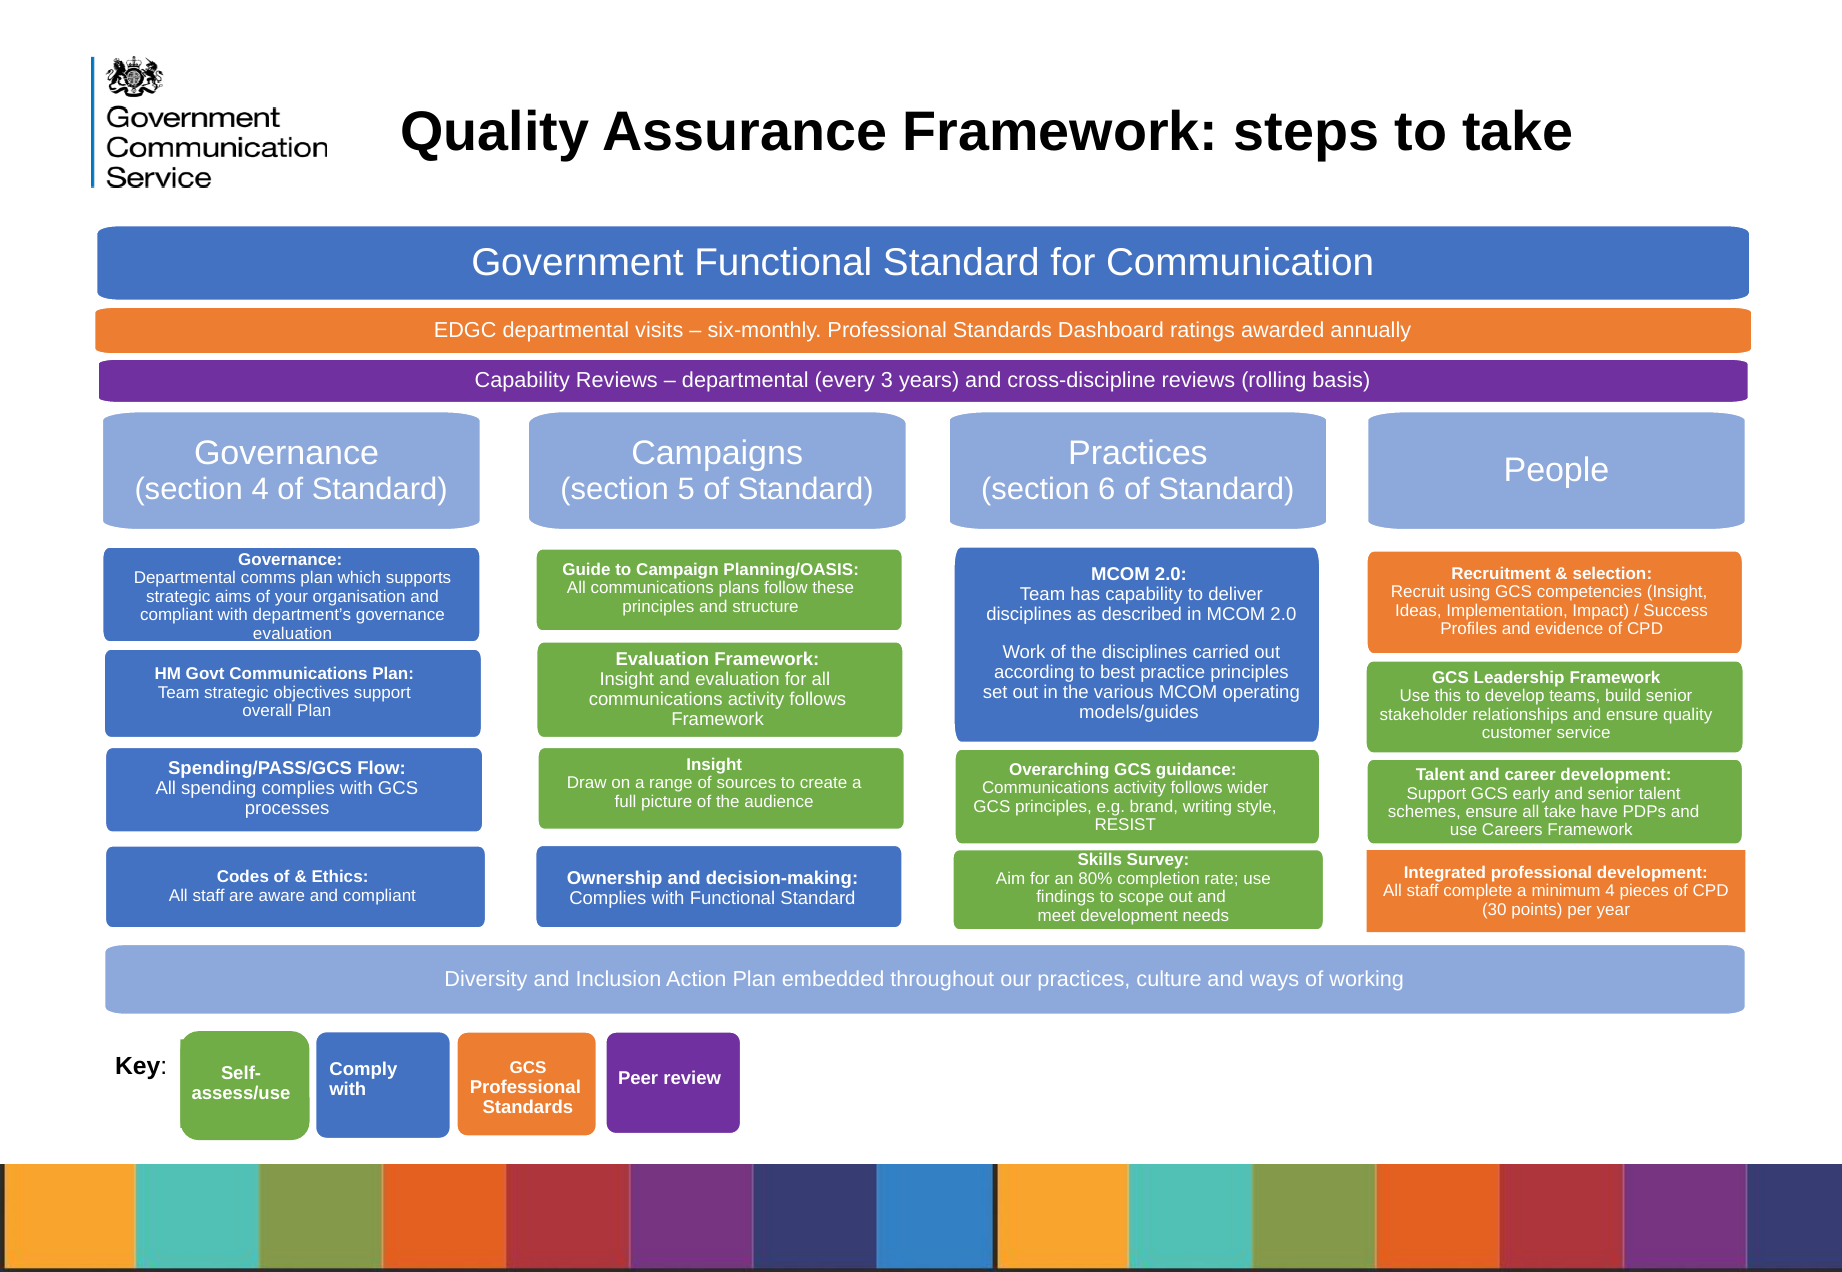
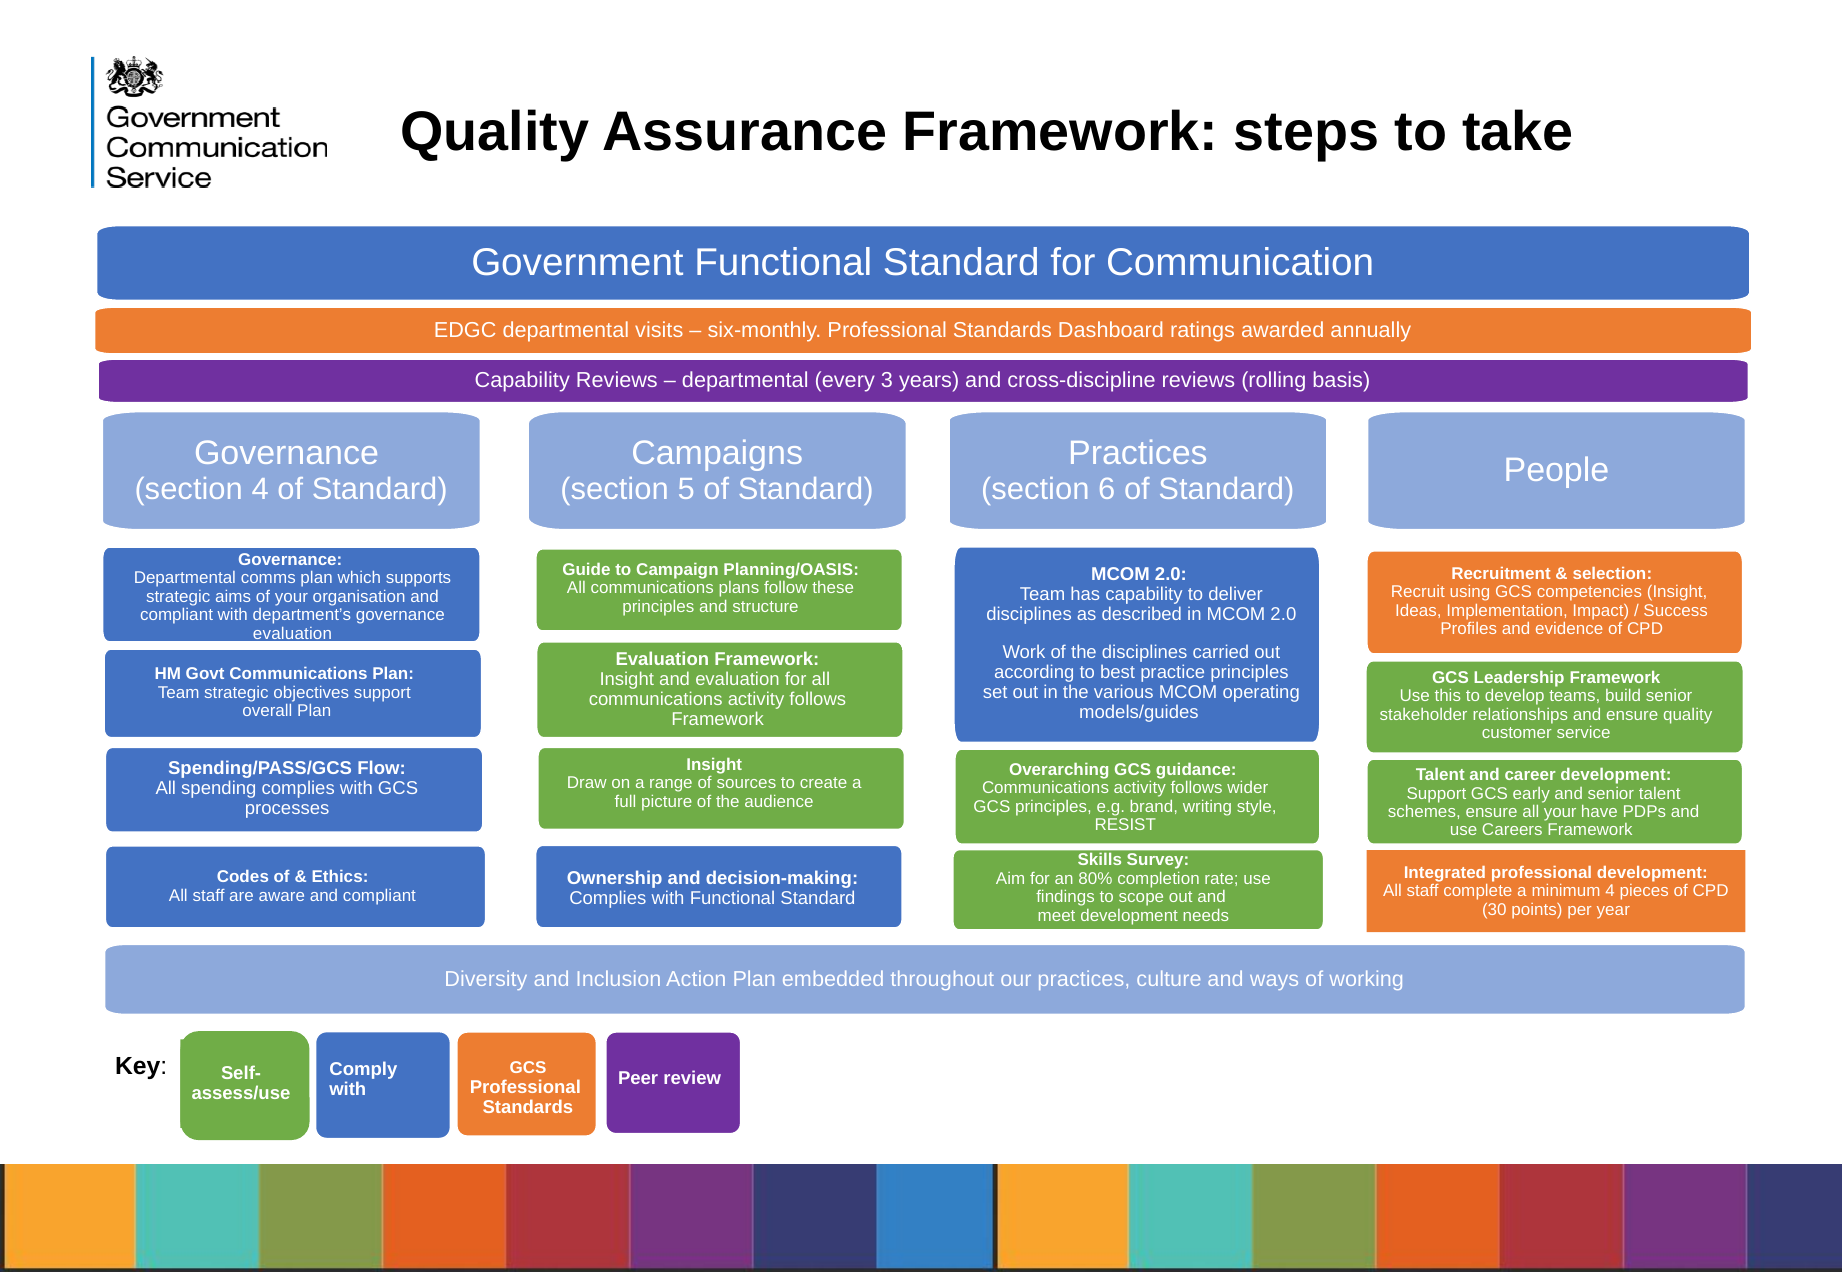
all take: take -> your
